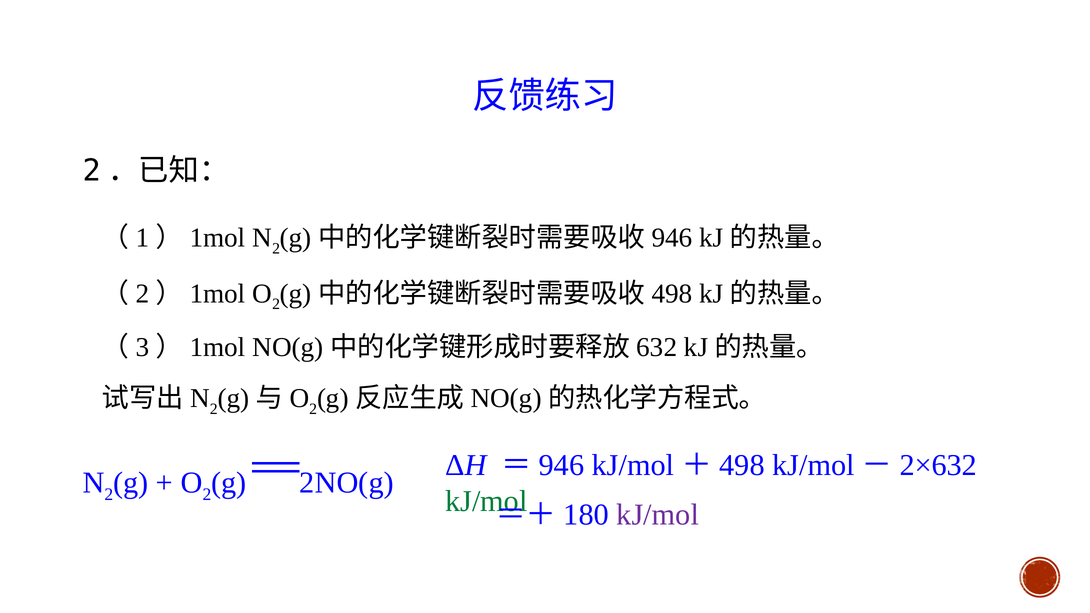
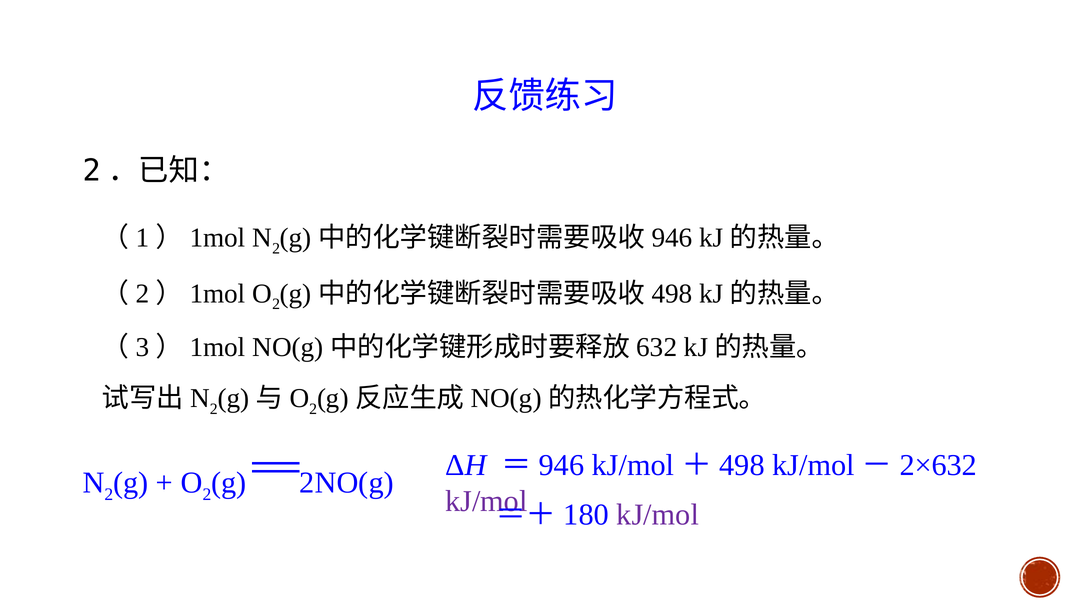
kJ/mol at (486, 502) colour: green -> purple
